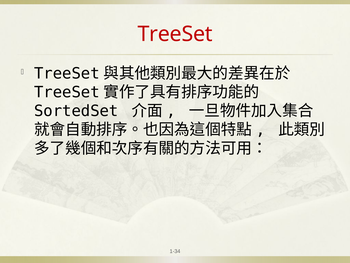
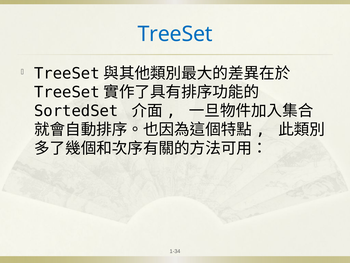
TreeSet colour: red -> blue
